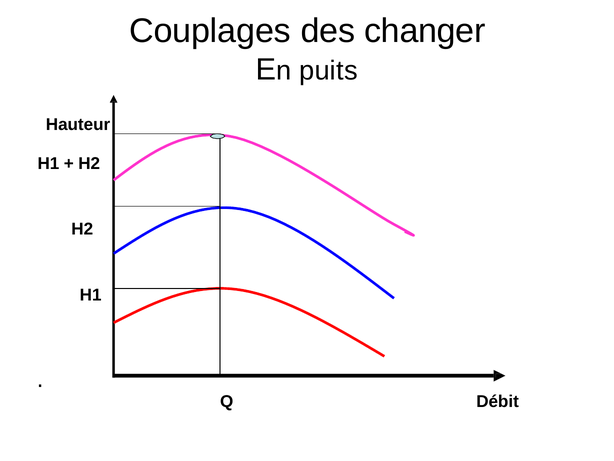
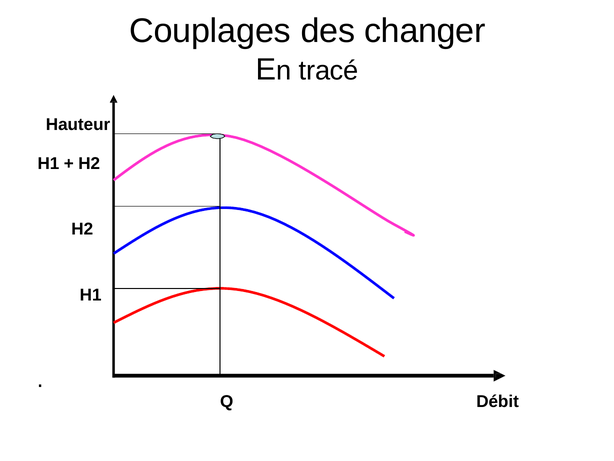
puits: puits -> tracé
